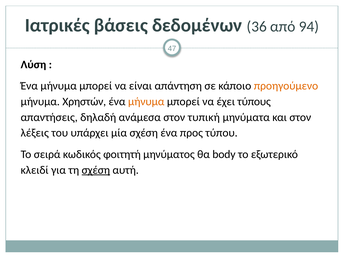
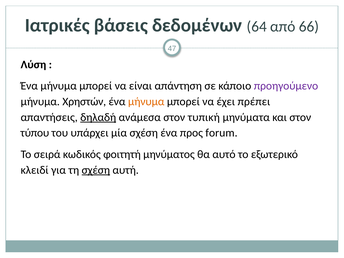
36: 36 -> 64
94: 94 -> 66
προηγούμενο colour: orange -> purple
τύπους: τύπους -> πρέπει
δηλαδή underline: none -> present
λέξεις: λέξεις -> τύπου
τύπου: τύπου -> forum
body: body -> αυτό
